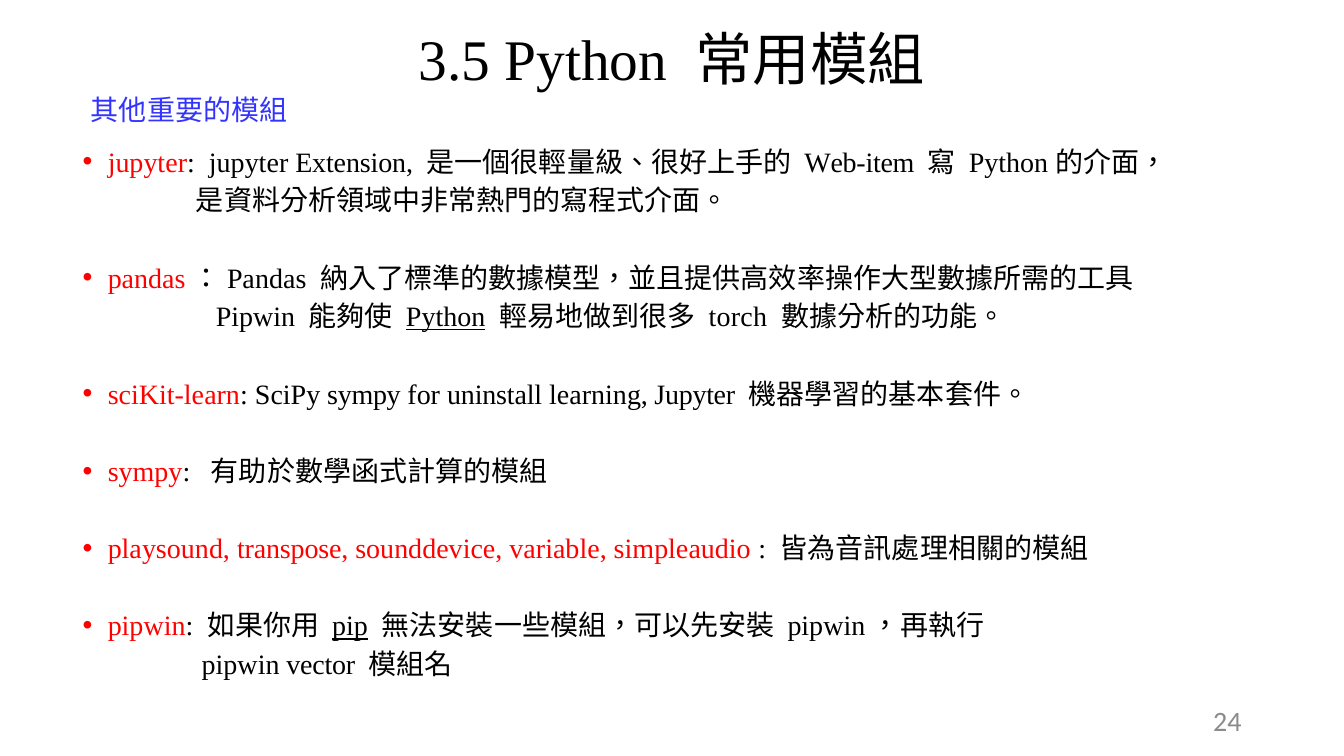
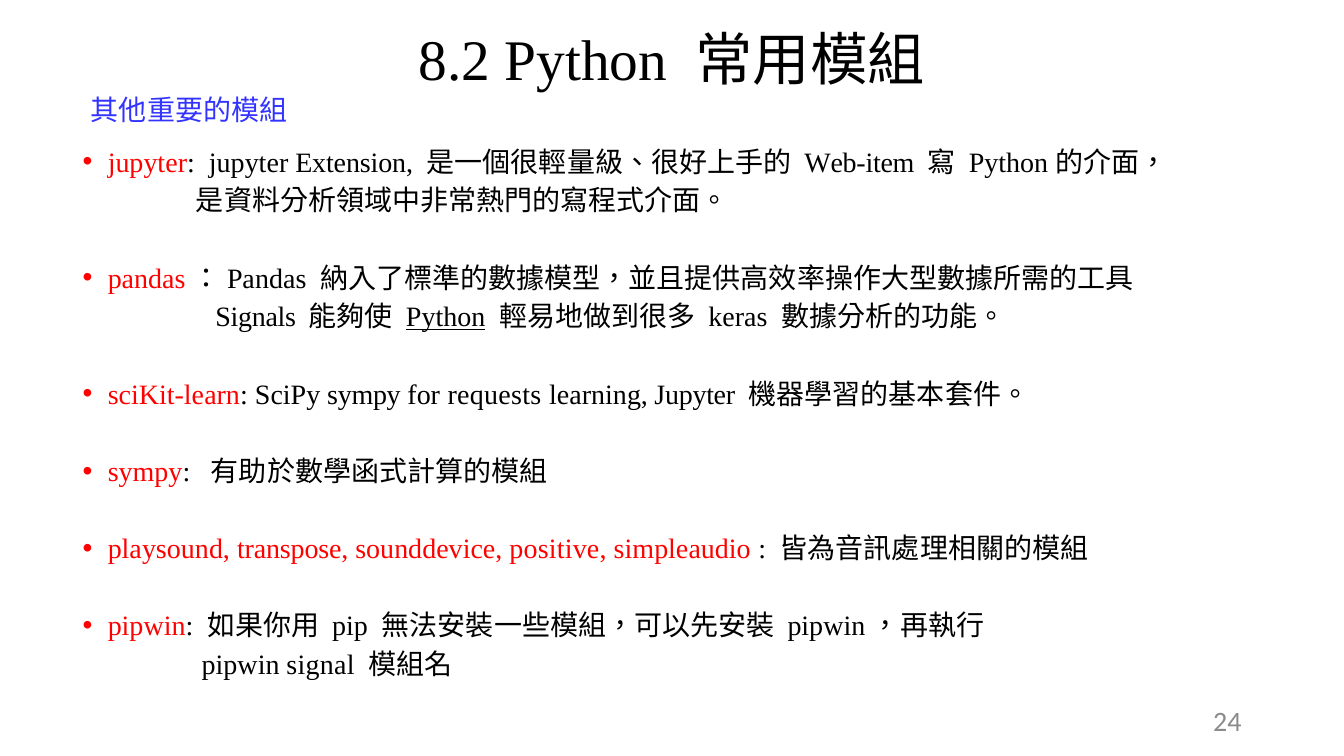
3.5: 3.5 -> 8.2
Pipwin at (256, 317): Pipwin -> Signals
torch: torch -> keras
uninstall: uninstall -> requests
variable: variable -> positive
pip underline: present -> none
vector: vector -> signal
